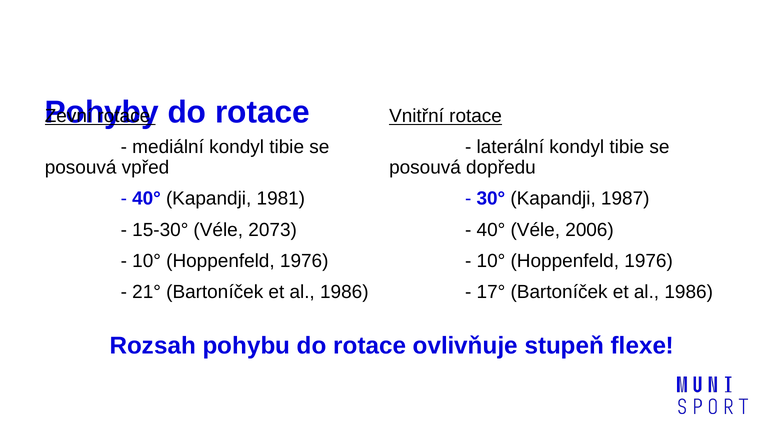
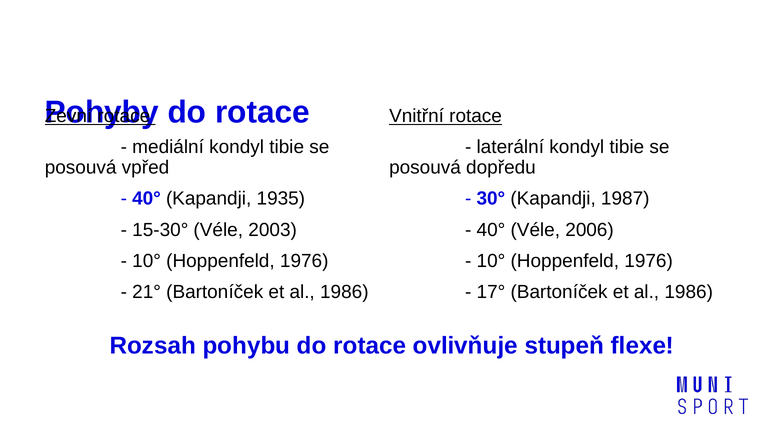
1981: 1981 -> 1935
2073: 2073 -> 2003
